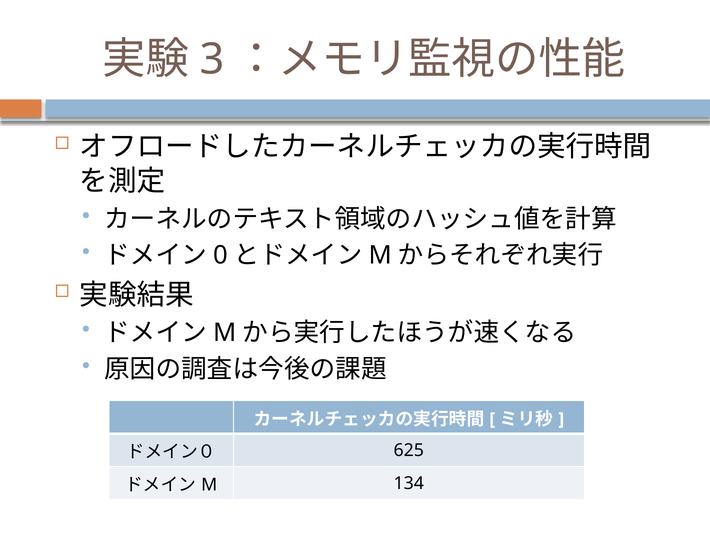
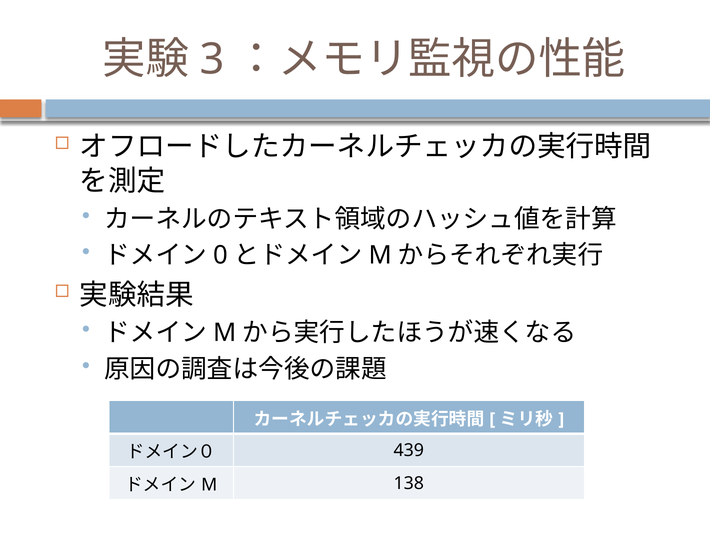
625: 625 -> 439
134: 134 -> 138
